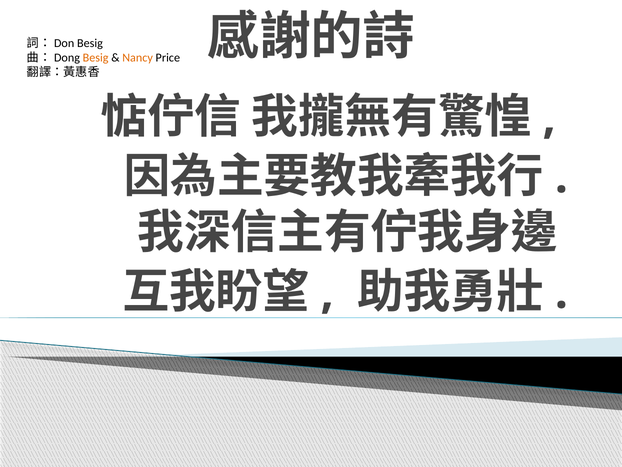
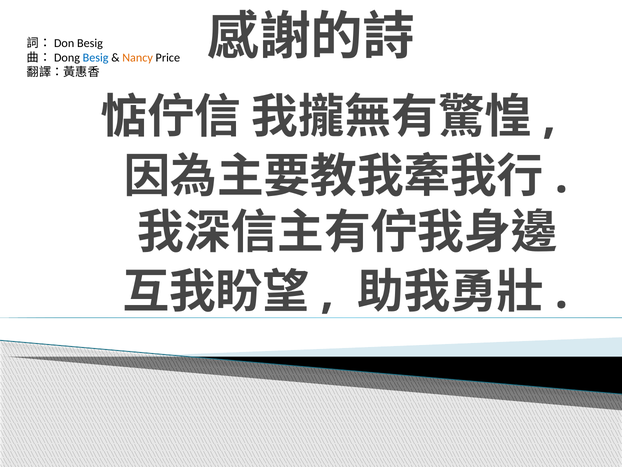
Besig at (96, 58) colour: orange -> blue
